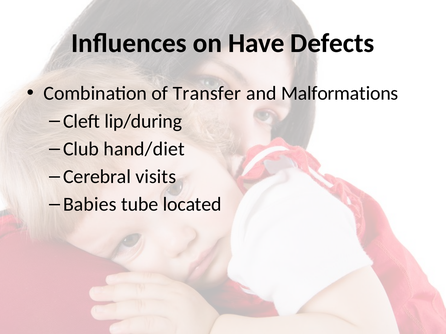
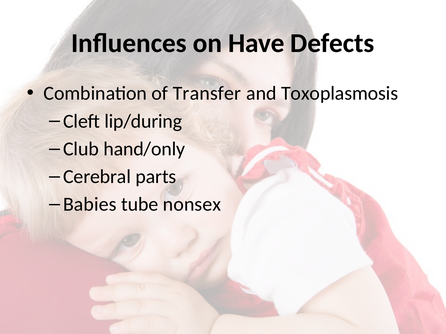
Malformations: Malformations -> Toxoplasmosis
hand/diet: hand/diet -> hand/only
visits: visits -> parts
located: located -> nonsex
